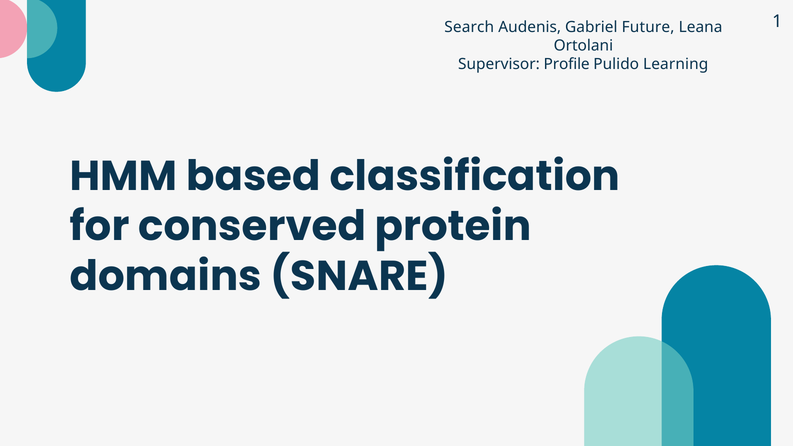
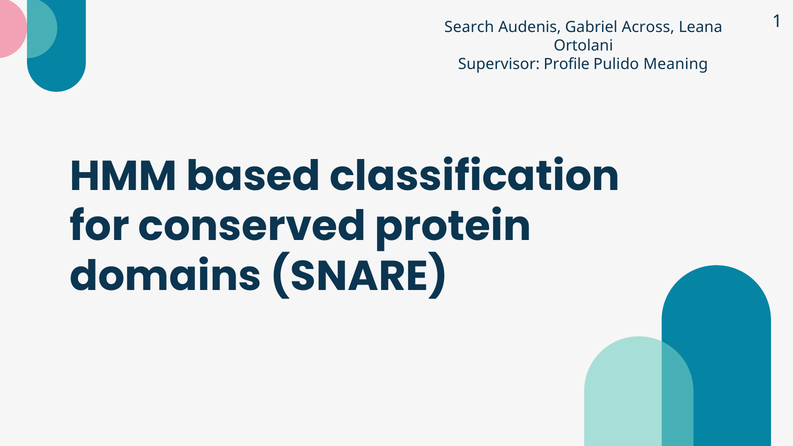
Future: Future -> Across
Learning: Learning -> Meaning
